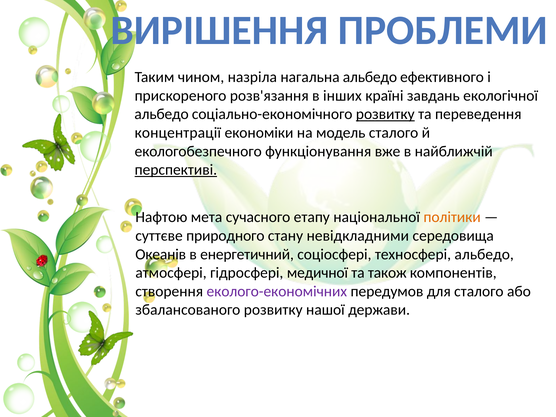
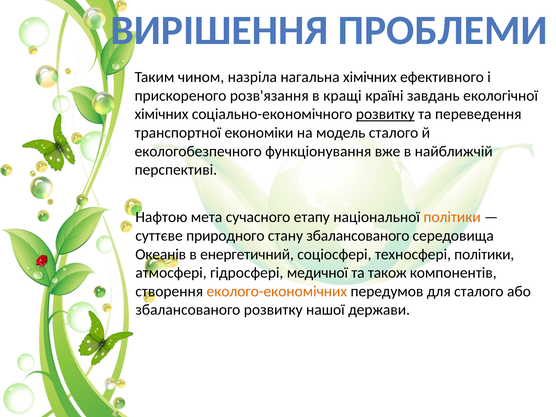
нагальна альбедо: альбедо -> хімічних
інших: інших -> кращі
альбедо at (162, 114): альбедо -> хімічних
концентрації: концентрації -> транспортної
перспективі underline: present -> none
стану невідкладними: невідкладними -> збалансованого
техносфері альбедо: альбедо -> політики
еколого-економічних colour: purple -> orange
